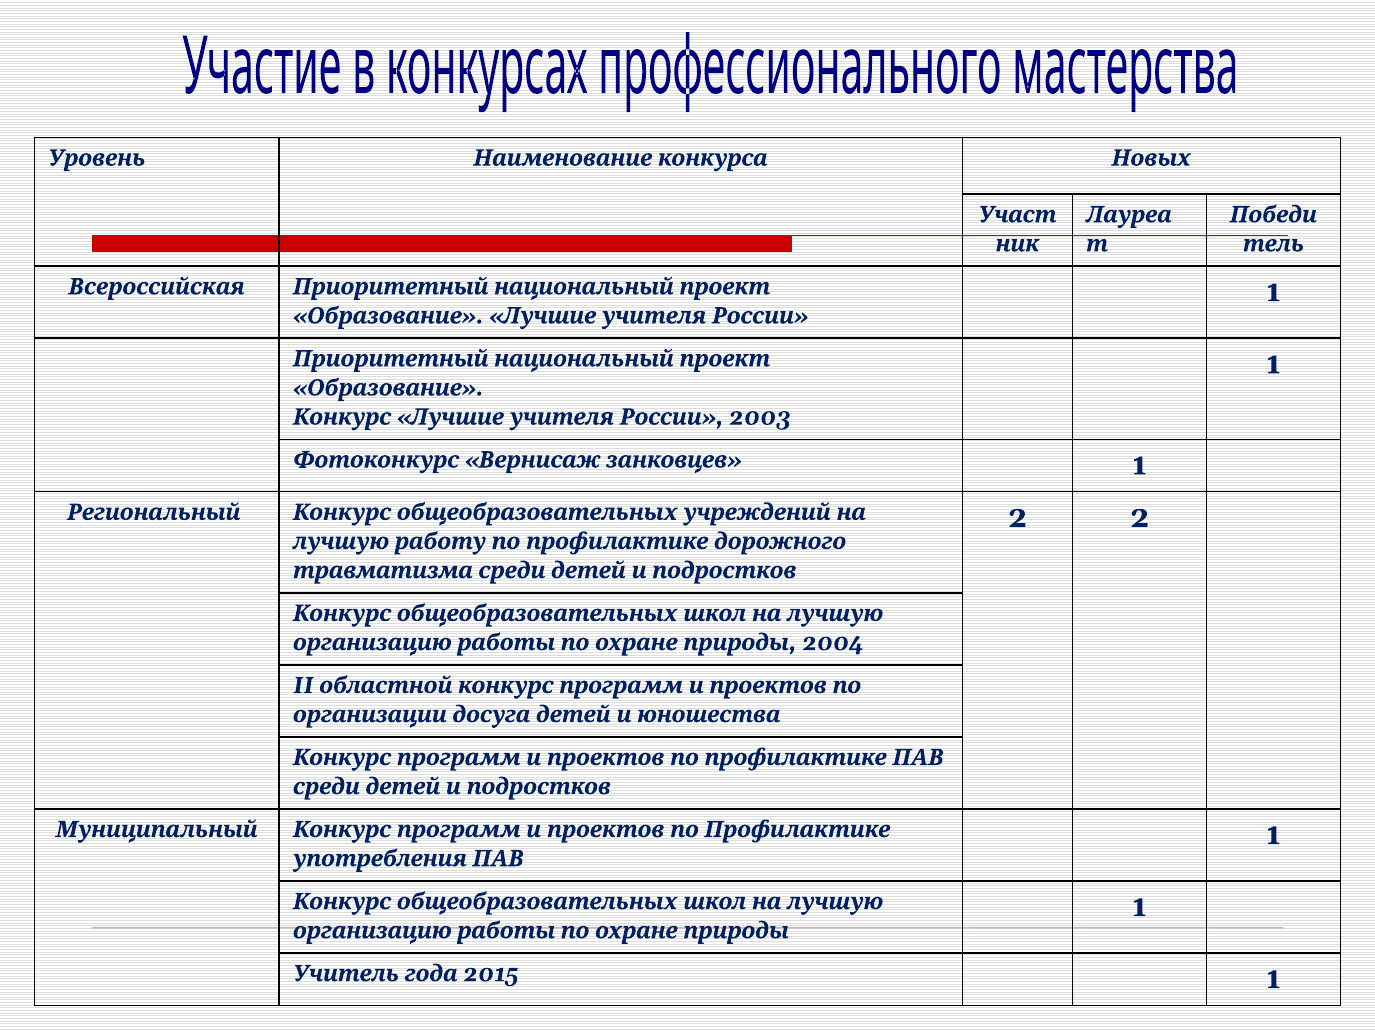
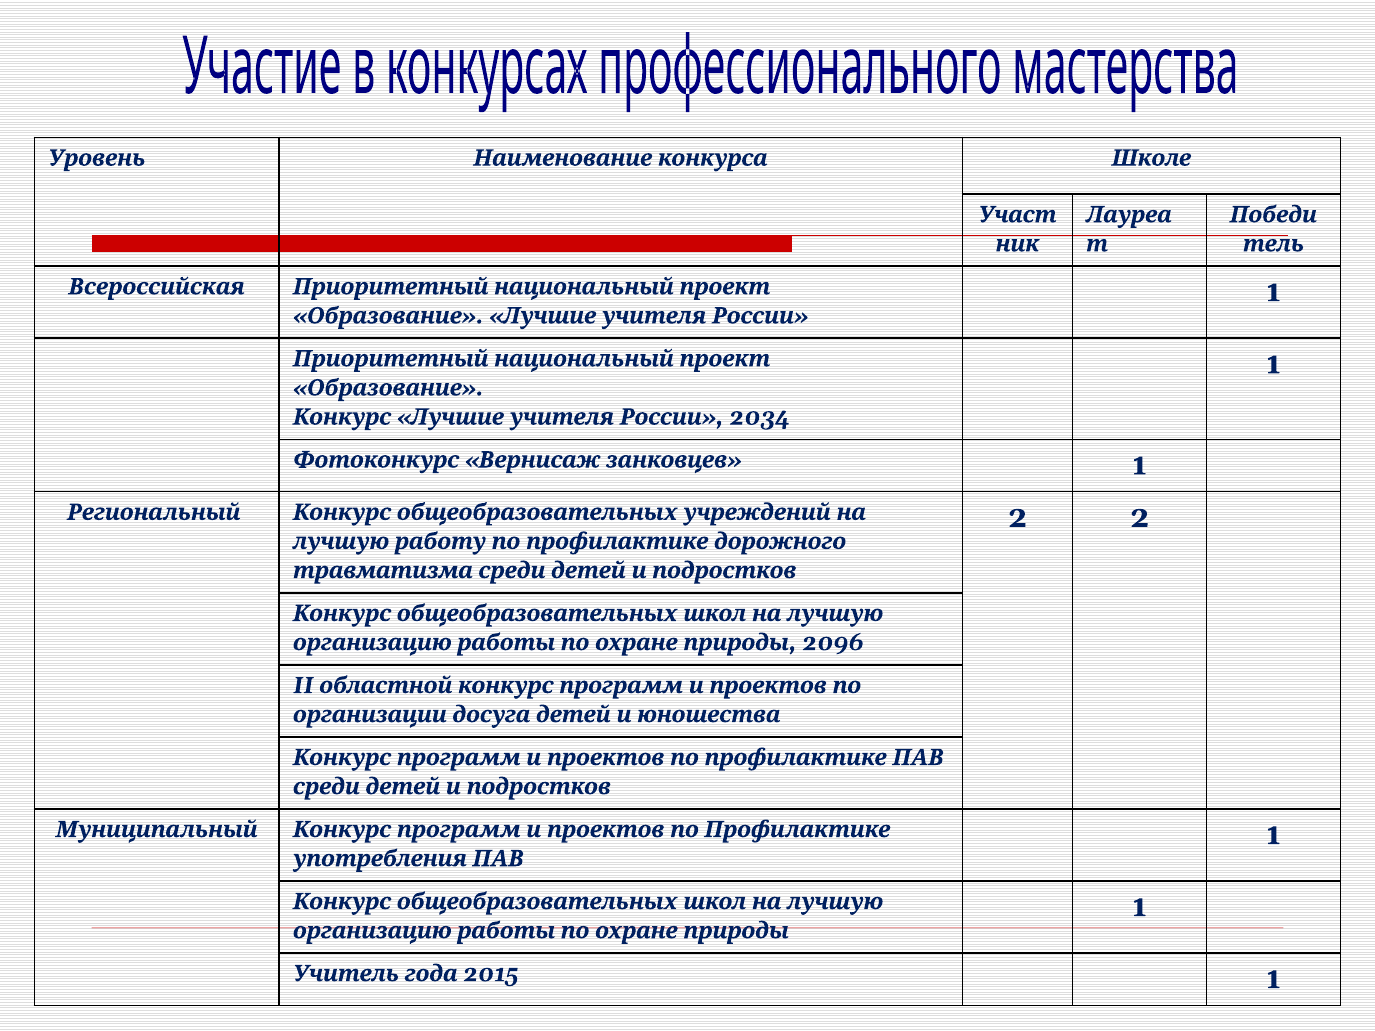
Новых: Новых -> Школе
2003: 2003 -> 2034
2004: 2004 -> 2096
